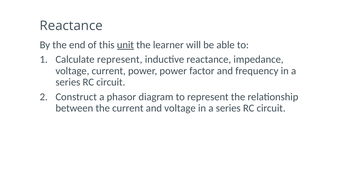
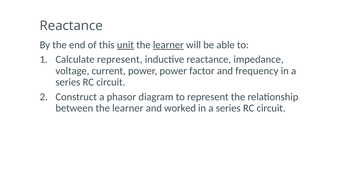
learner at (168, 45) underline: none -> present
between the current: current -> learner
and voltage: voltage -> worked
